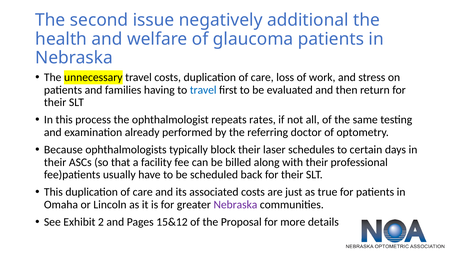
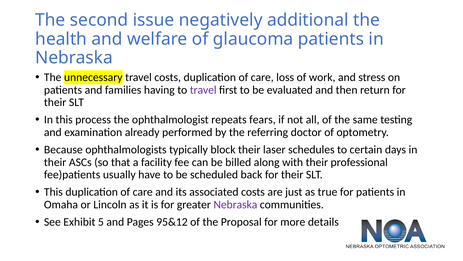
travel at (203, 90) colour: blue -> purple
rates: rates -> fears
2: 2 -> 5
15&12: 15&12 -> 95&12
